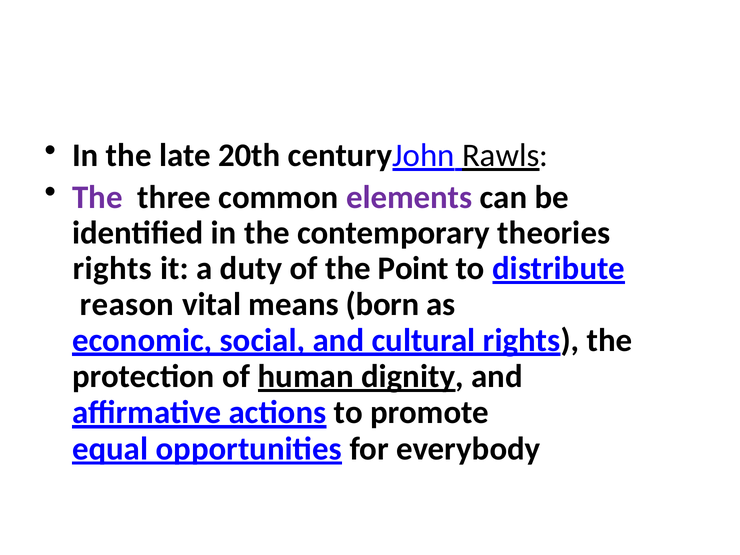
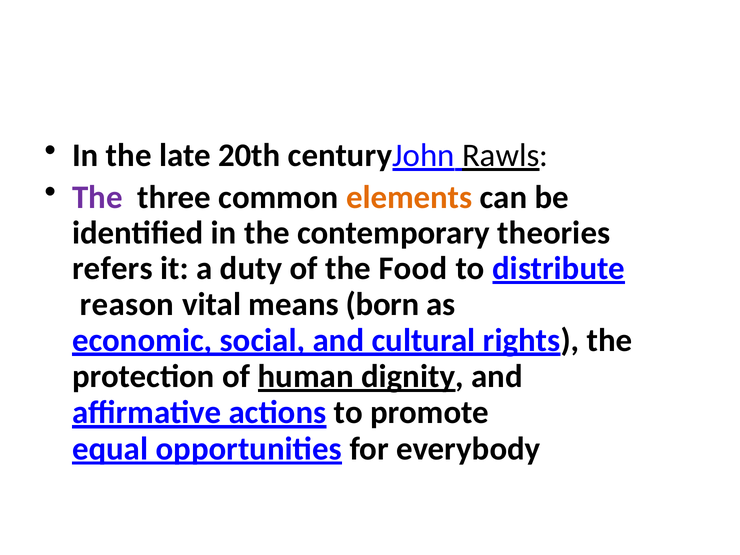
elements colour: purple -> orange
rights at (112, 268): rights -> refers
Point: Point -> Food
